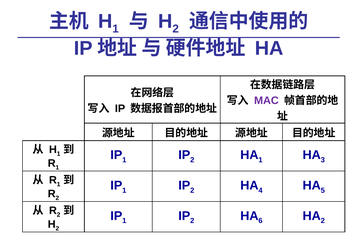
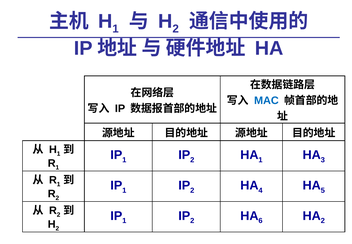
MAC colour: purple -> blue
